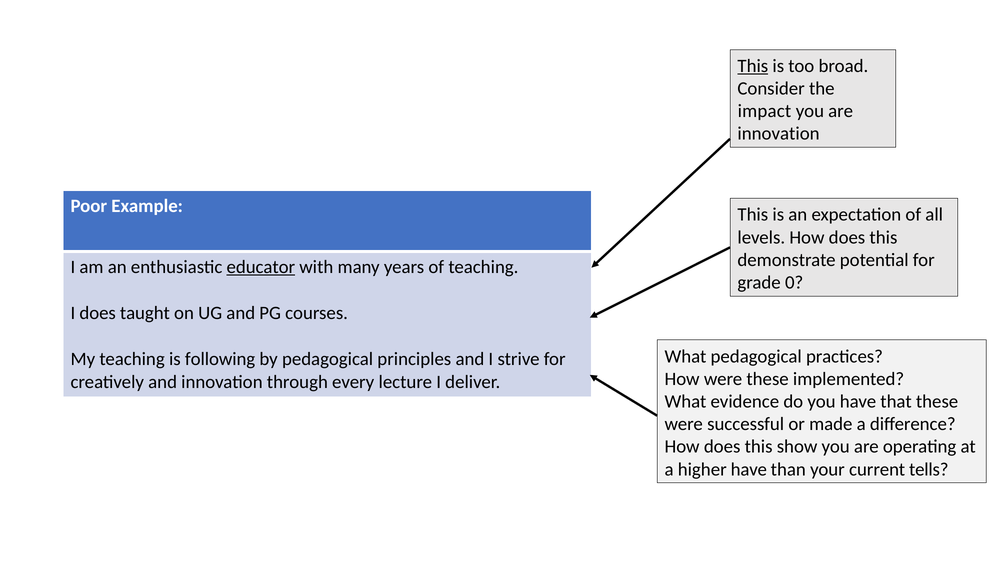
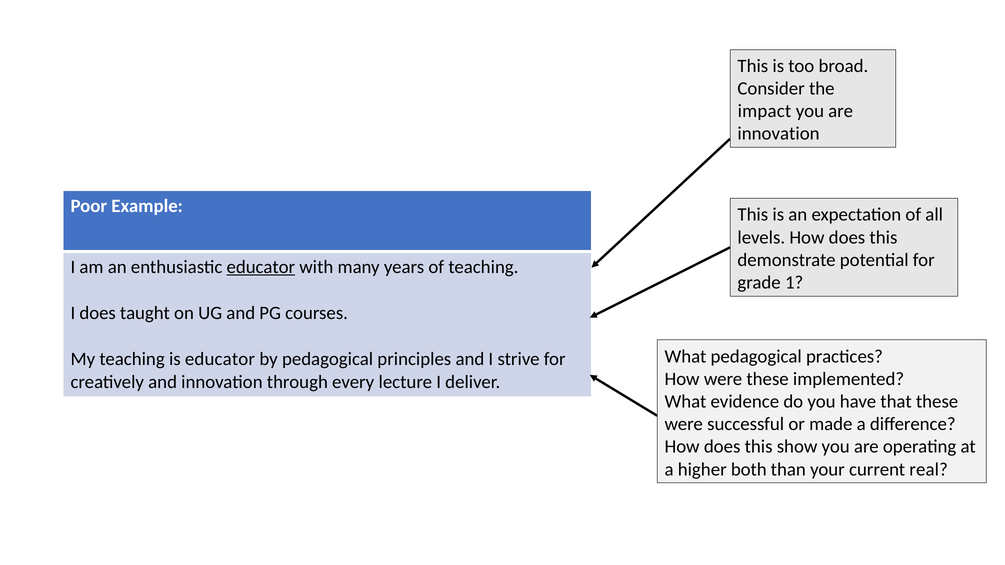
This at (753, 66) underline: present -> none
0: 0 -> 1
is following: following -> educator
higher have: have -> both
tells: tells -> real
